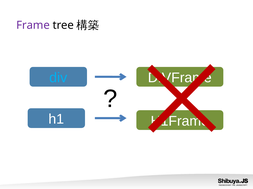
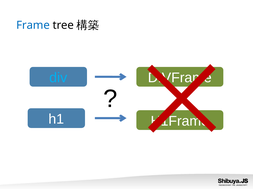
Frame colour: purple -> blue
